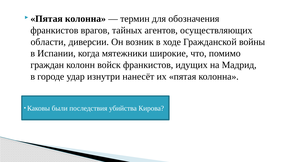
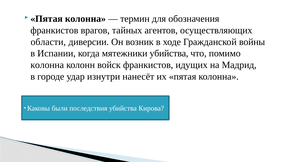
мятежники широкие: широкие -> убийства
граждан at (47, 65): граждан -> колонна
